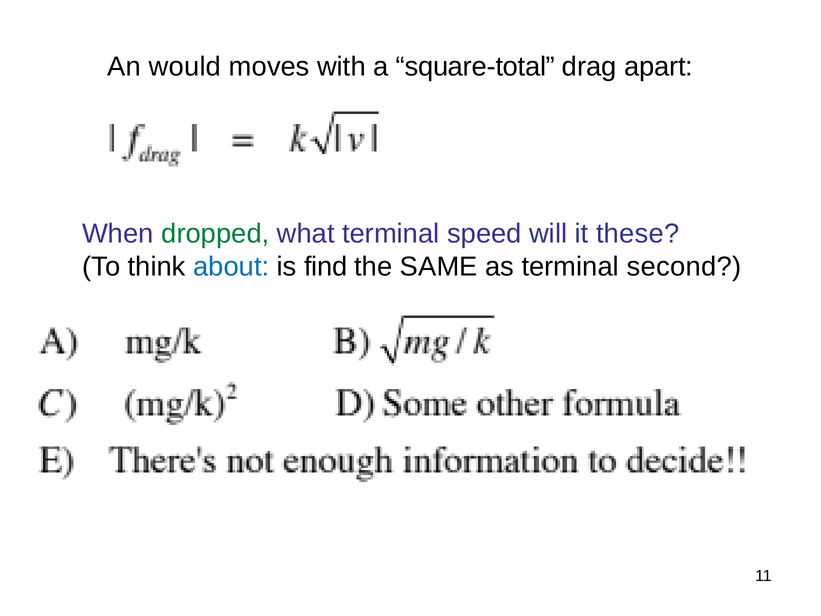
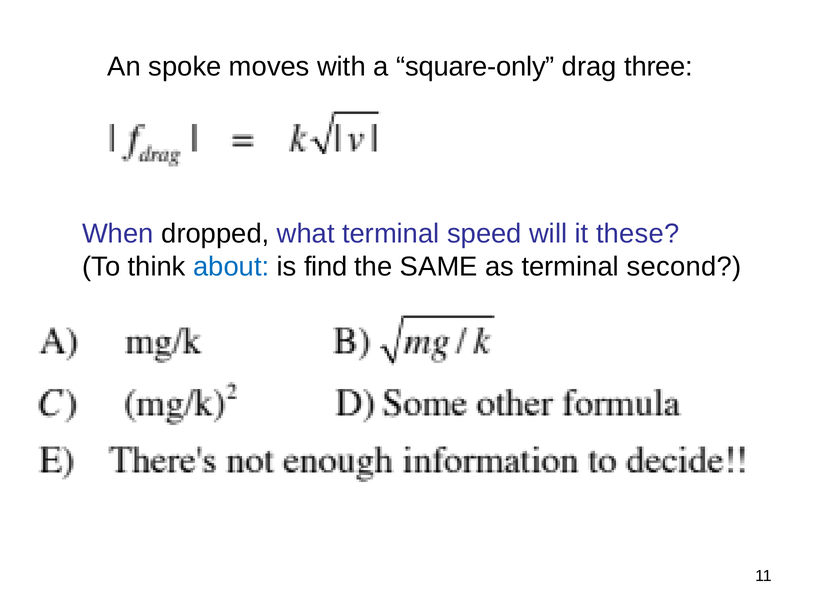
would: would -> spoke
square-total: square-total -> square-only
apart: apart -> three
dropped colour: green -> black
